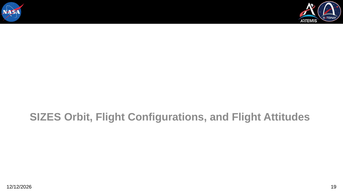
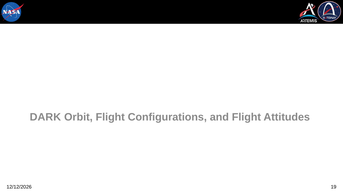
SIZES: SIZES -> DARK
